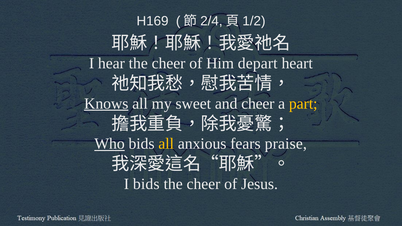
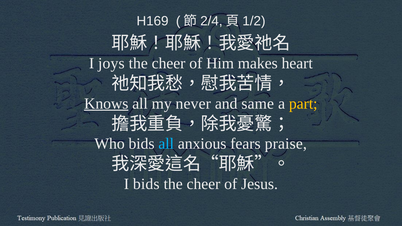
hear: hear -> joys
depart: depart -> makes
sweet: sweet -> never
and cheer: cheer -> same
Who underline: present -> none
all at (166, 144) colour: yellow -> light blue
